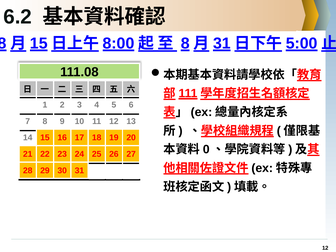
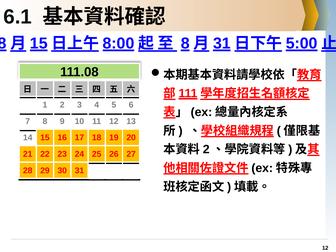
6.2: 6.2 -> 6.1
0 at (206, 149): 0 -> 2
